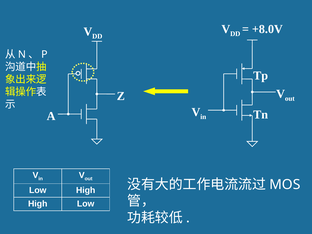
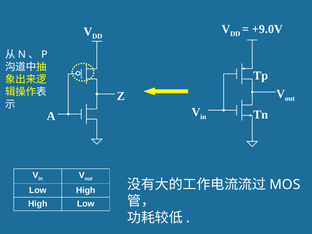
+8.0V: +8.0V -> +9.0V
